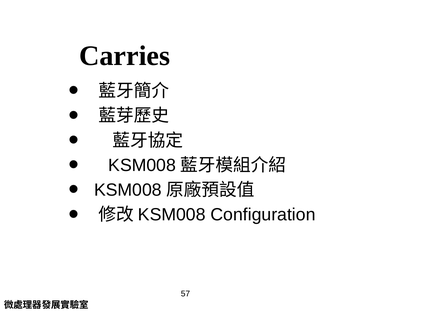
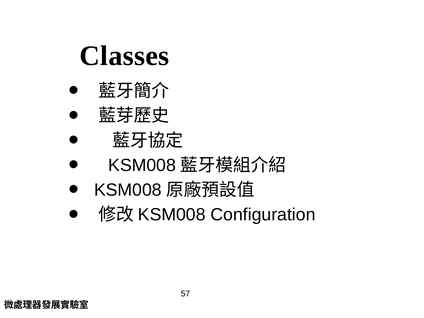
Carries: Carries -> Classes
